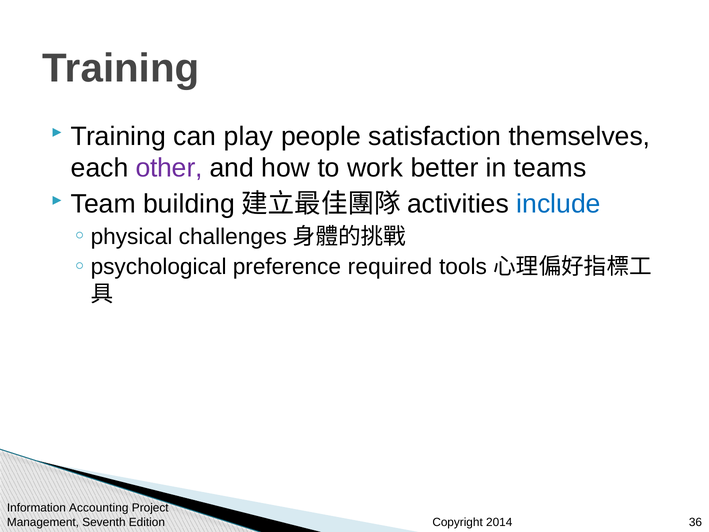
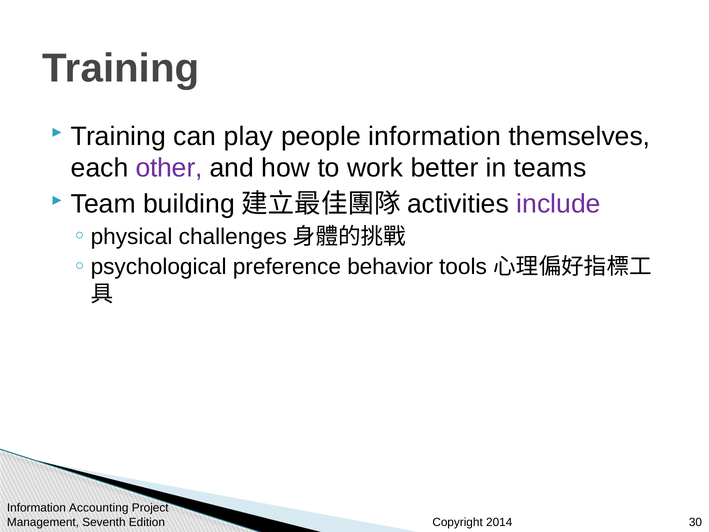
people satisfaction: satisfaction -> information
include colour: blue -> purple
required: required -> behavior
36: 36 -> 30
